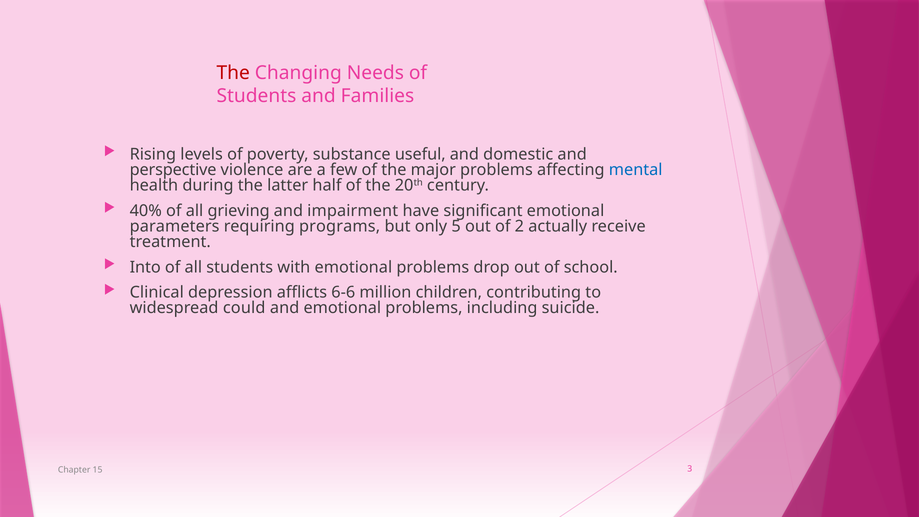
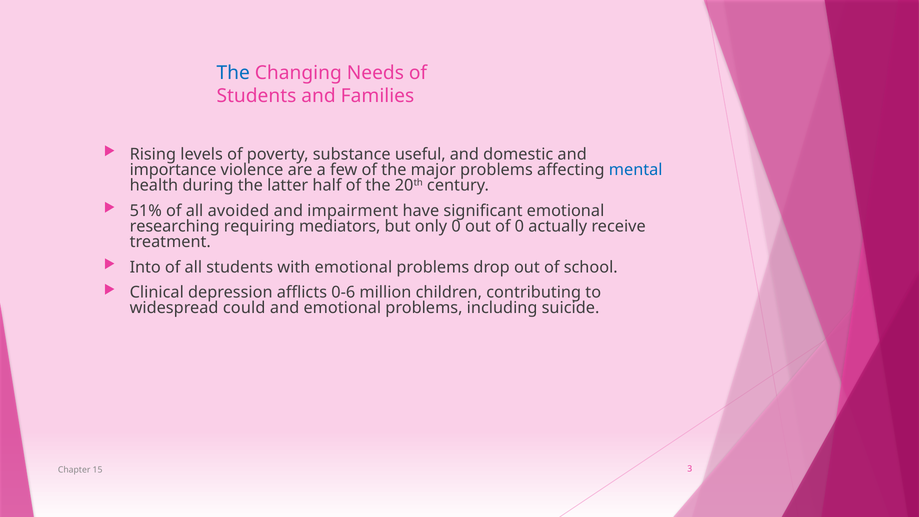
The at (233, 73) colour: red -> blue
perspective: perspective -> importance
40%: 40% -> 51%
grieving: grieving -> avoided
parameters: parameters -> researching
programs: programs -> mediators
only 5: 5 -> 0
of 2: 2 -> 0
6-6: 6-6 -> 0-6
